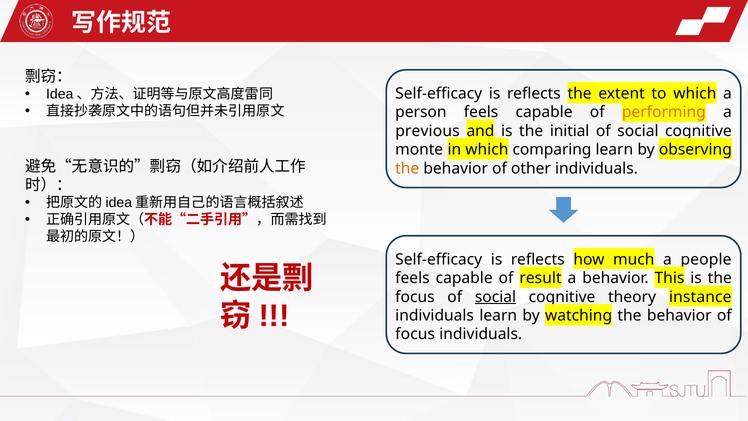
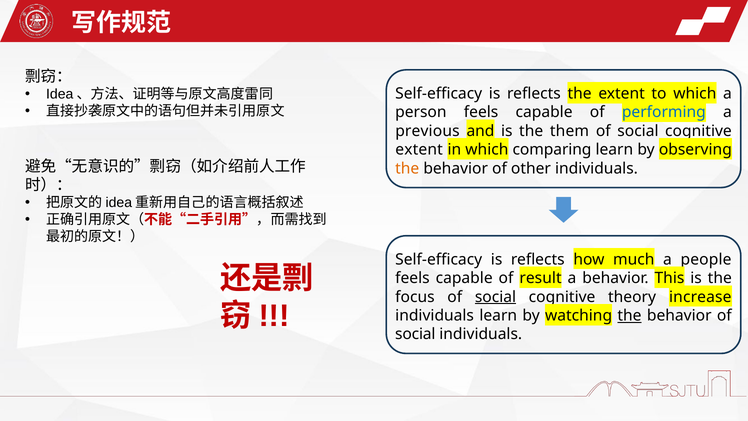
performing colour: orange -> blue
initial: initial -> them
monte at (419, 150): monte -> extent
instance: instance -> increase
the at (629, 315) underline: none -> present
focus at (415, 334): focus -> social
